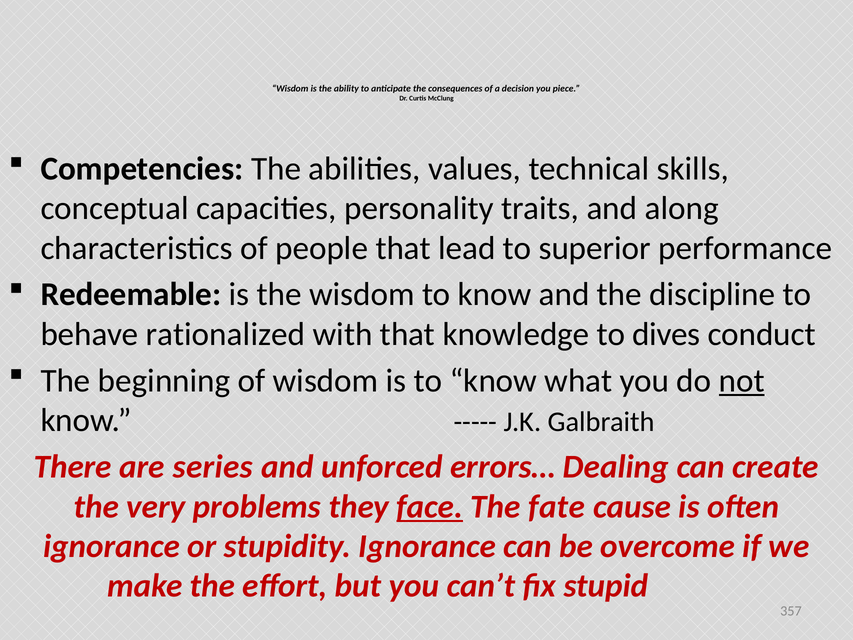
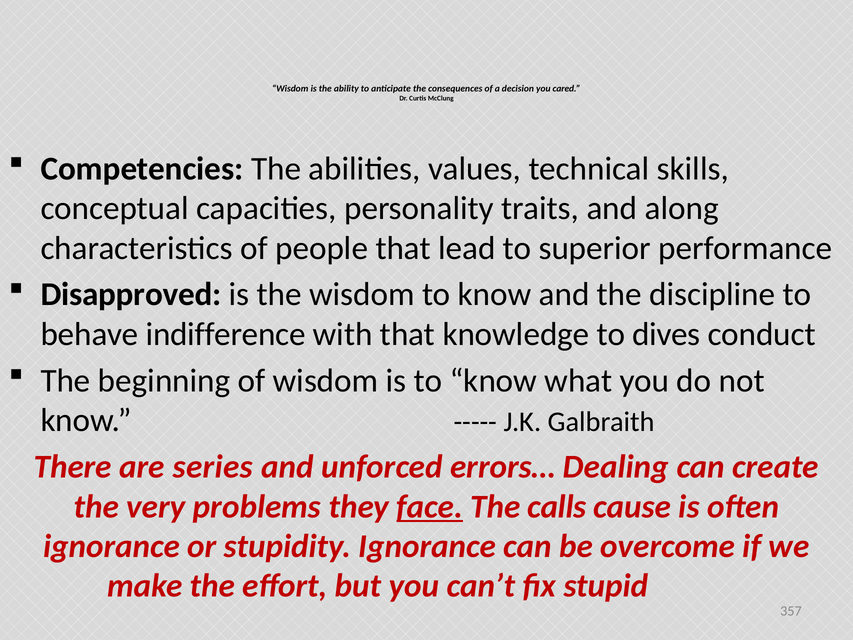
piece: piece -> cared
Redeemable: Redeemable -> Disapproved
rationalized: rationalized -> indifference
not underline: present -> none
fate: fate -> calls
